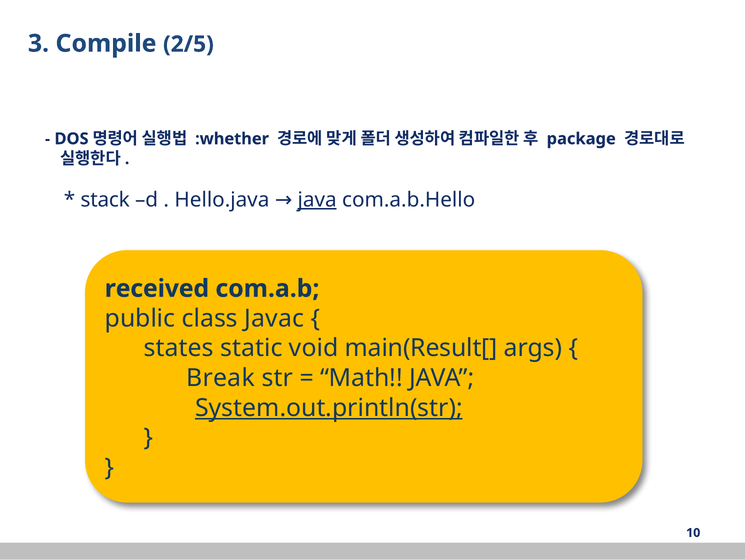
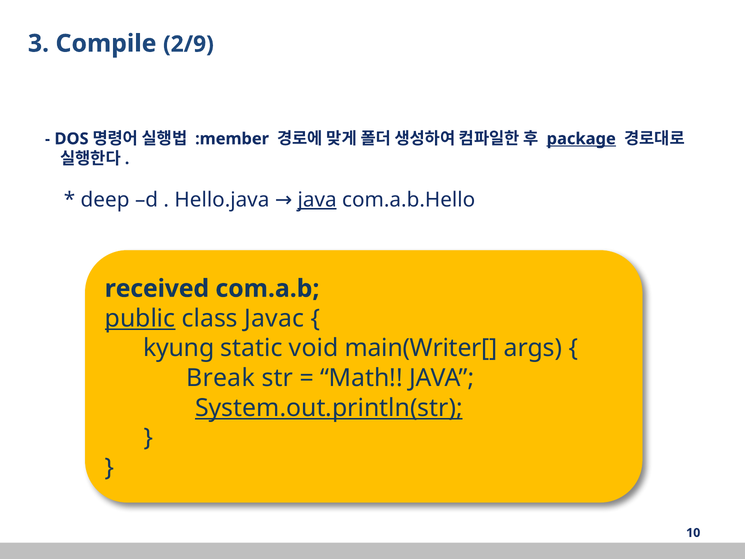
2/5: 2/5 -> 2/9
:whether: :whether -> :member
package underline: none -> present
stack: stack -> deep
public underline: none -> present
states: states -> kyung
main(Result[: main(Result[ -> main(Writer[
